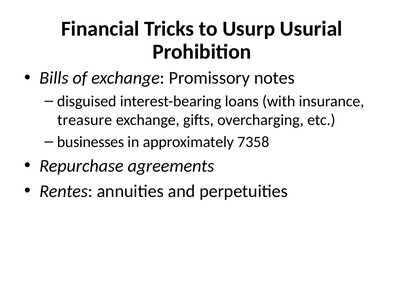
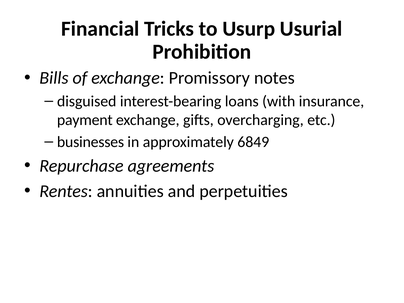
treasure: treasure -> payment
7358: 7358 -> 6849
